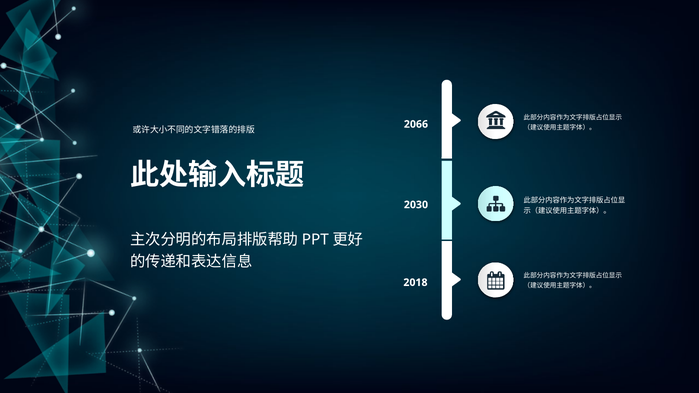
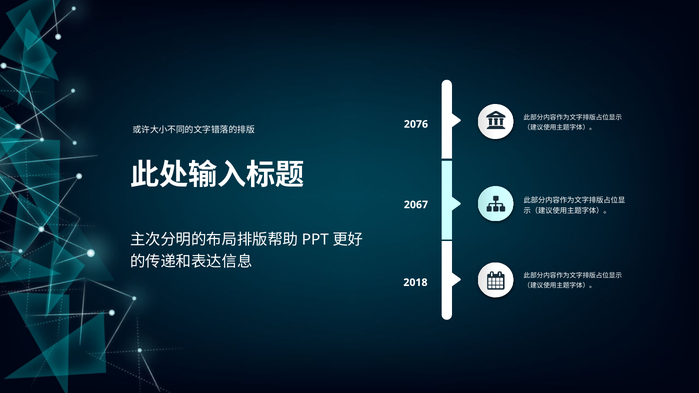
2066: 2066 -> 2076
2030: 2030 -> 2067
